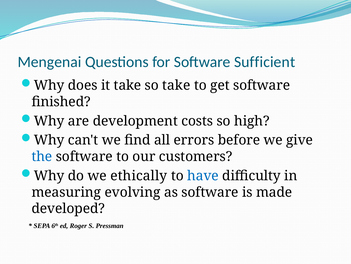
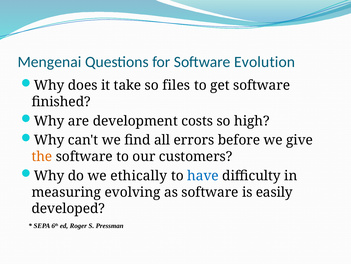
Sufficient: Sufficient -> Evolution
so take: take -> files
the colour: blue -> orange
made: made -> easily
